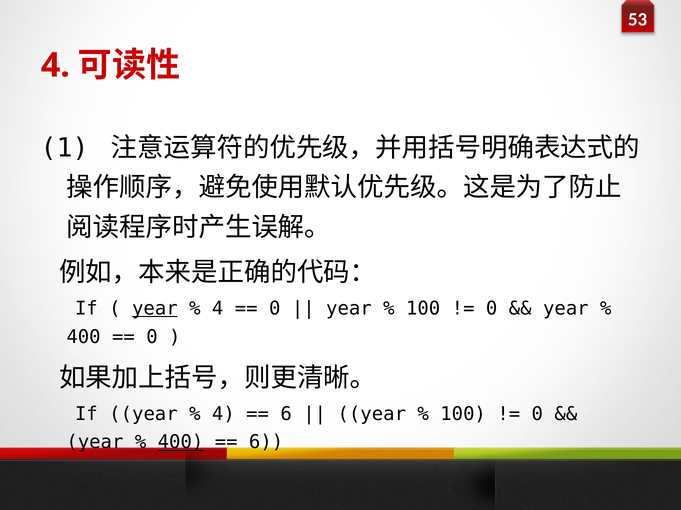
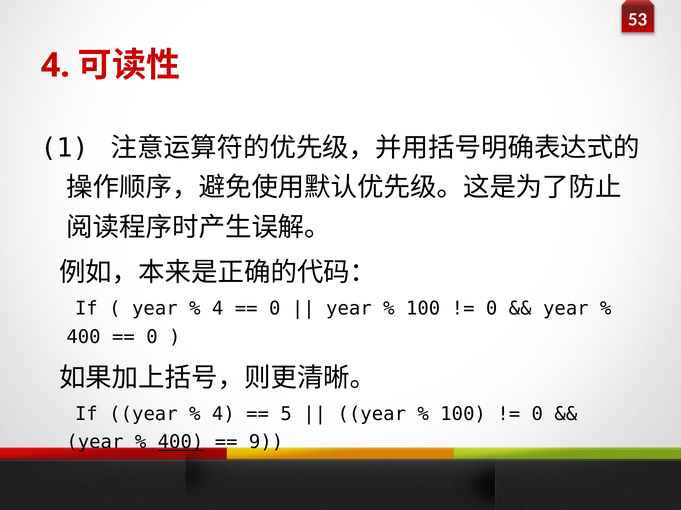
year at (155, 309) underline: present -> none
6 at (286, 414): 6 -> 5
6 at (266, 443): 6 -> 9
